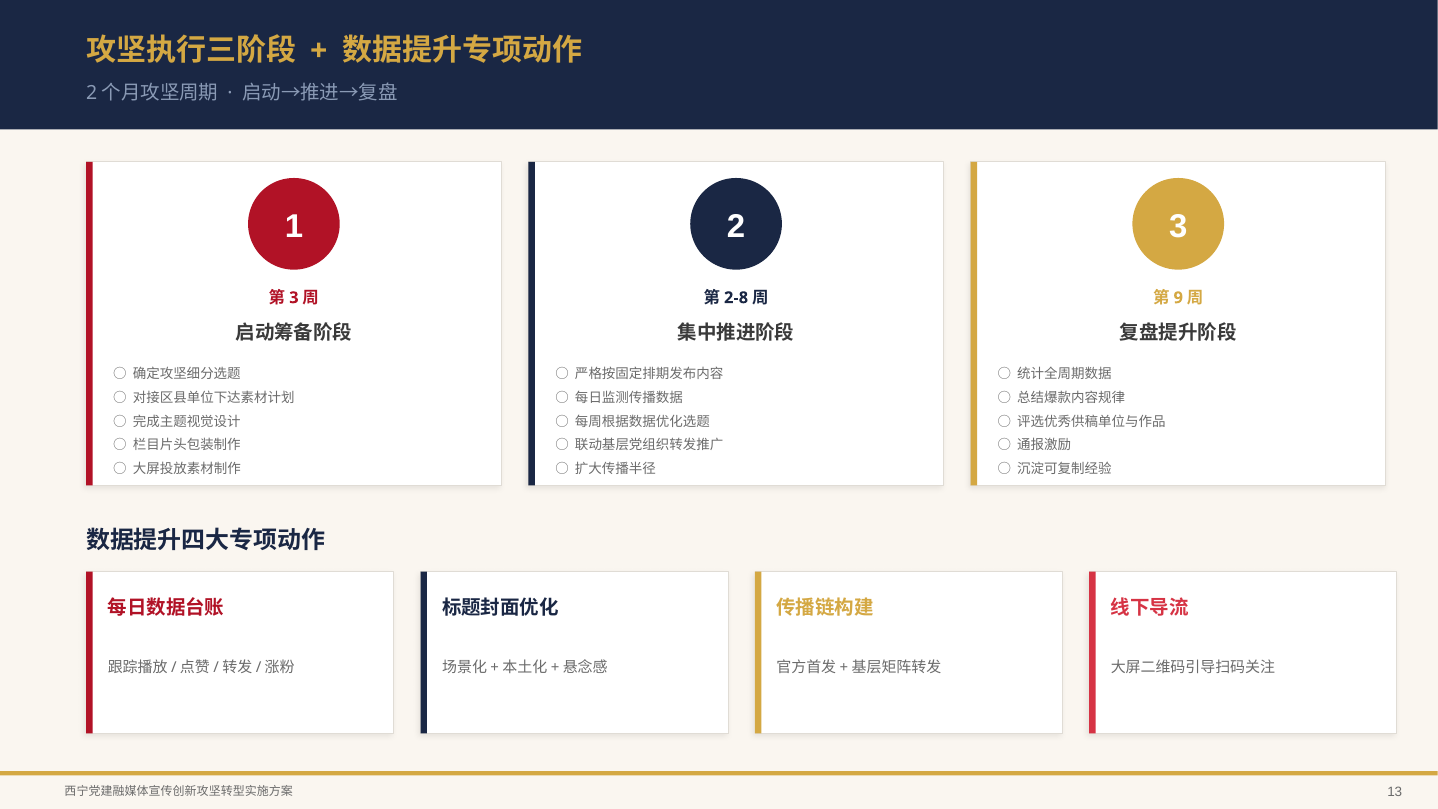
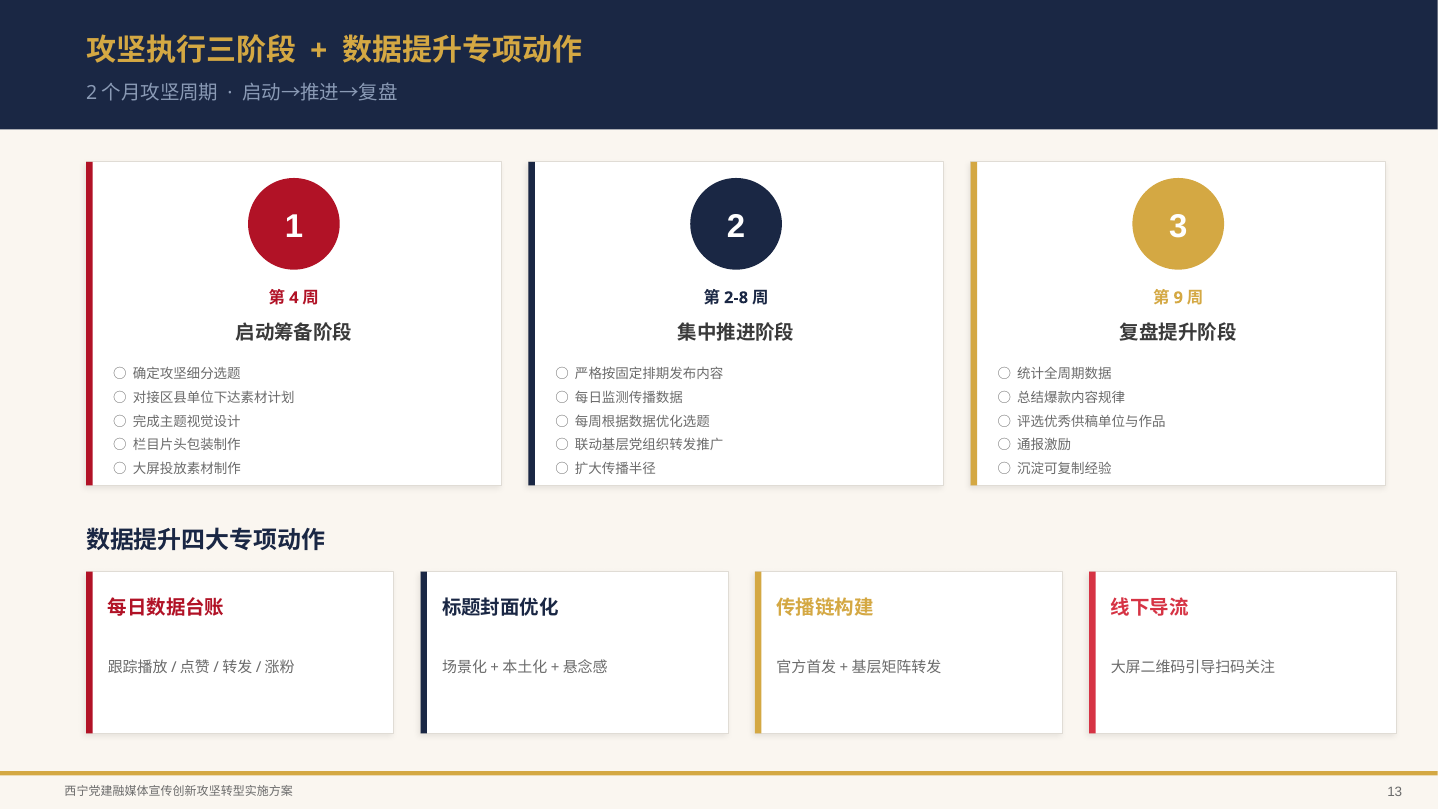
3 at (294, 298): 3 -> 4
